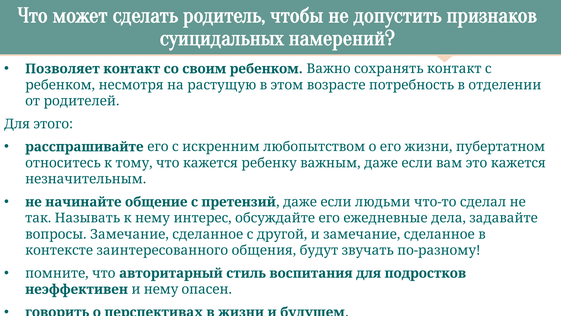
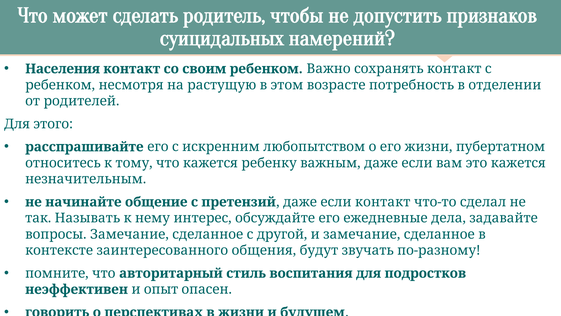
Позволяет: Позволяет -> Населения
если людьми: людьми -> контакт
и нему: нему -> опыт
